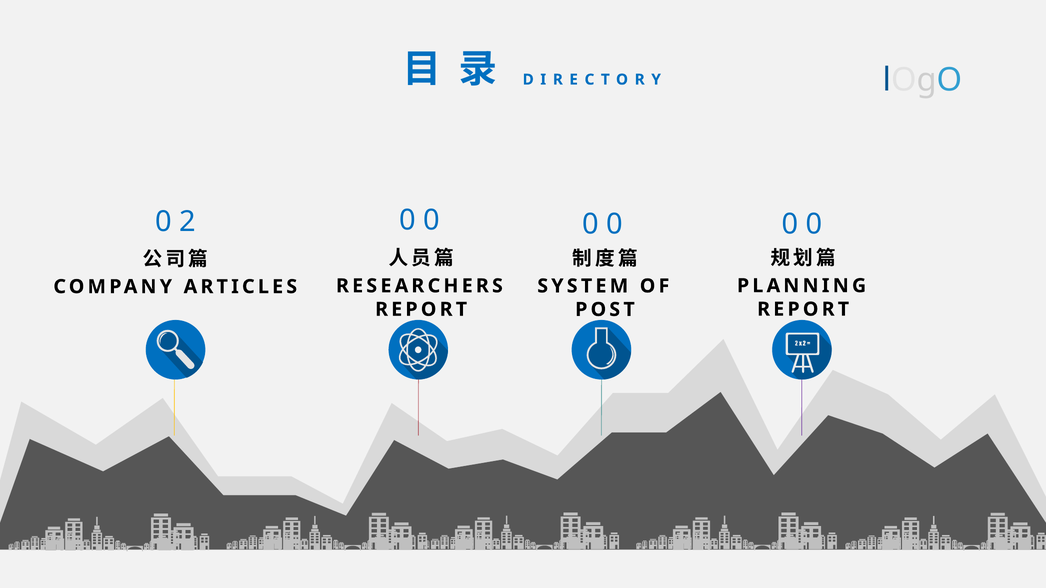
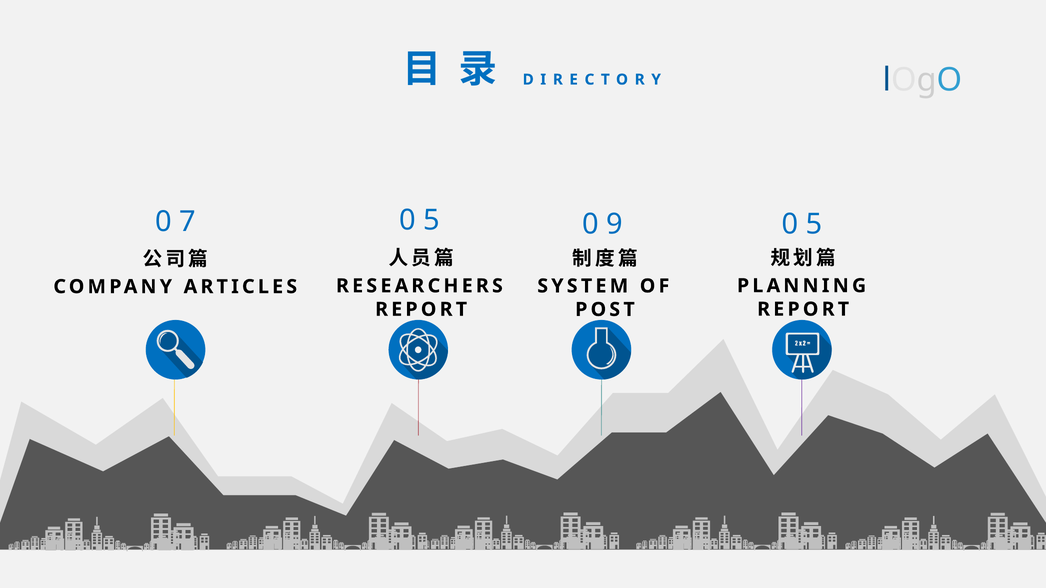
0 at (432, 221): 0 -> 5
2: 2 -> 7
0 at (615, 224): 0 -> 9
0 at (814, 224): 0 -> 5
